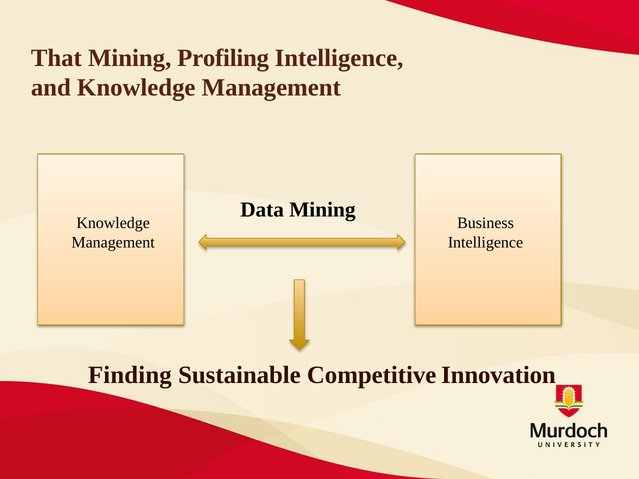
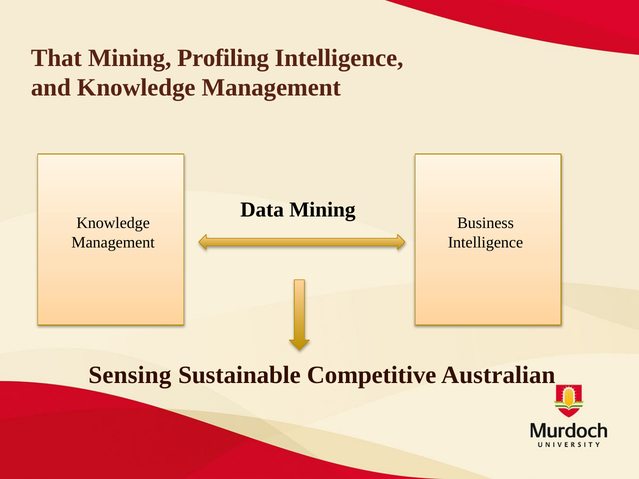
Finding: Finding -> Sensing
Innovation: Innovation -> Australian
